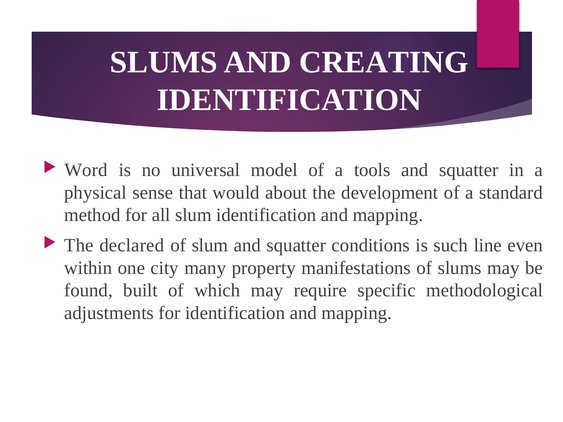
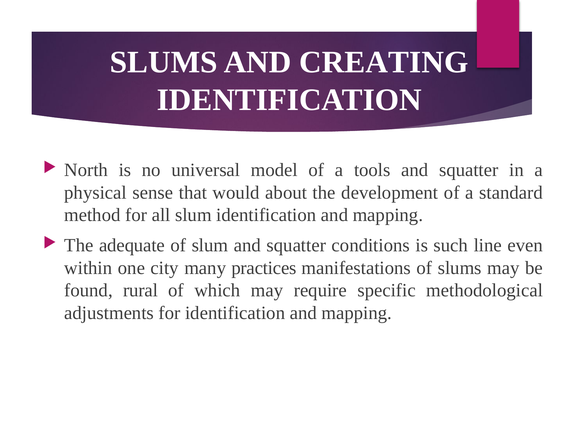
Word: Word -> North
declared: declared -> adequate
property: property -> practices
built: built -> rural
